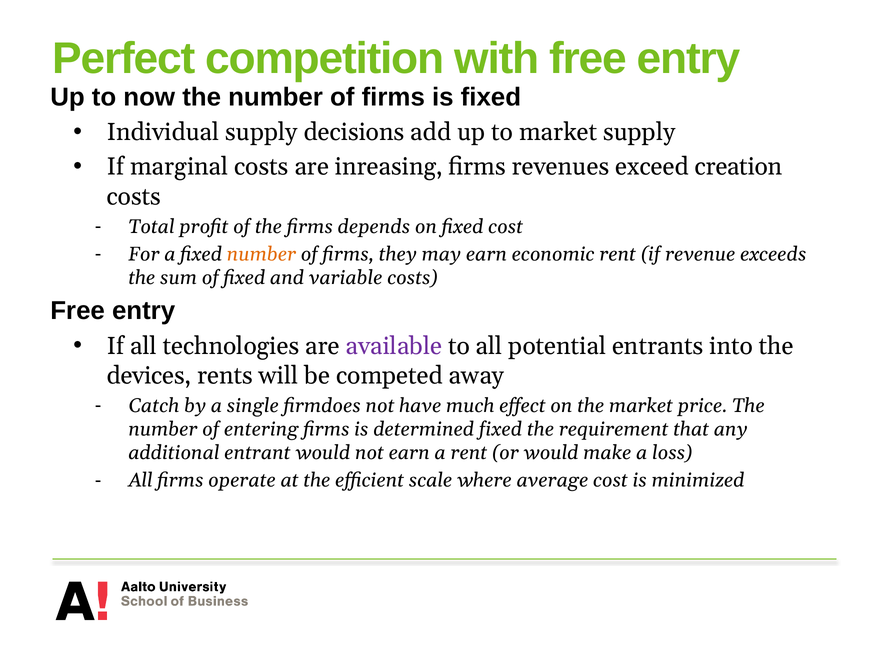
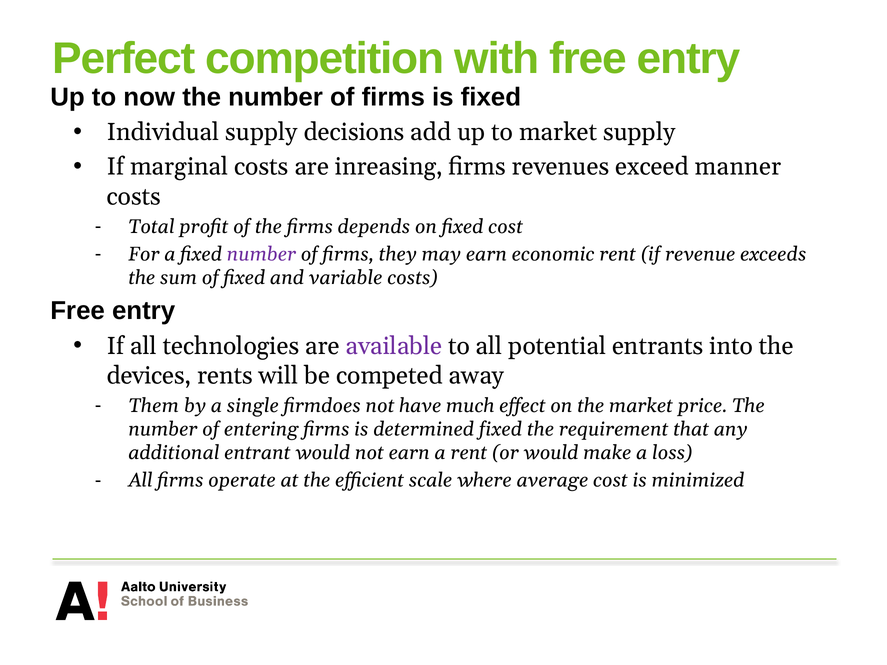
creation: creation -> manner
number at (261, 254) colour: orange -> purple
Catch: Catch -> Them
